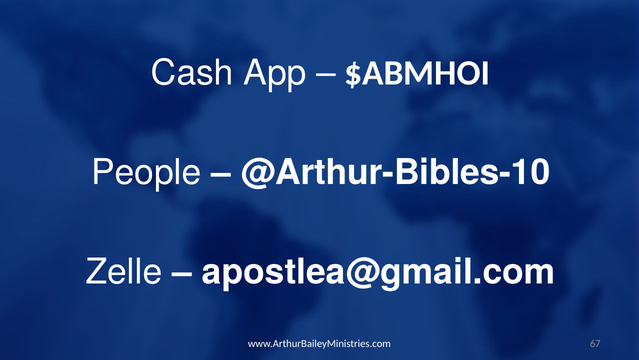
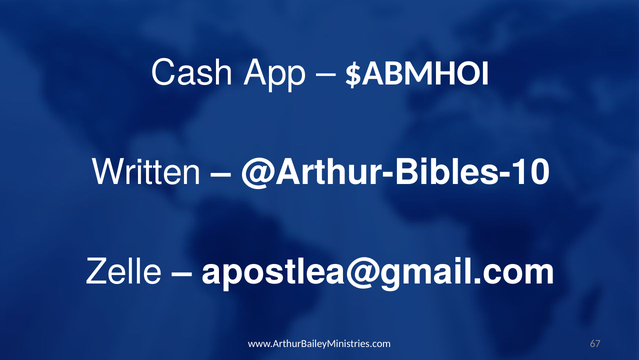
People: People -> Written
